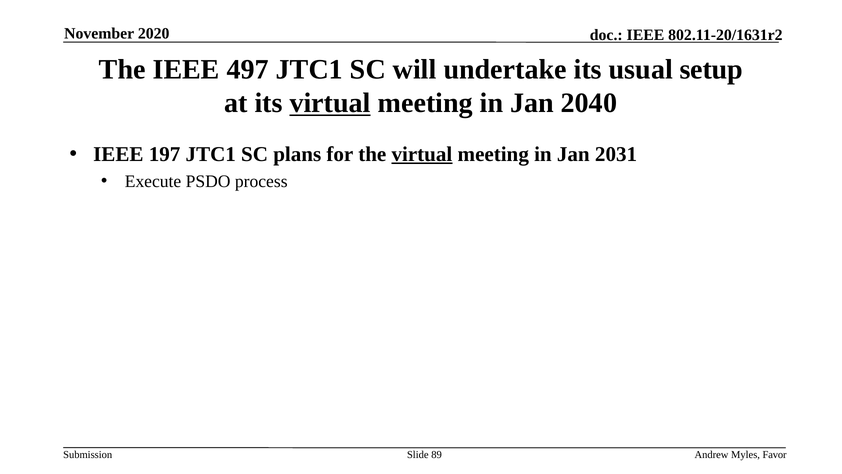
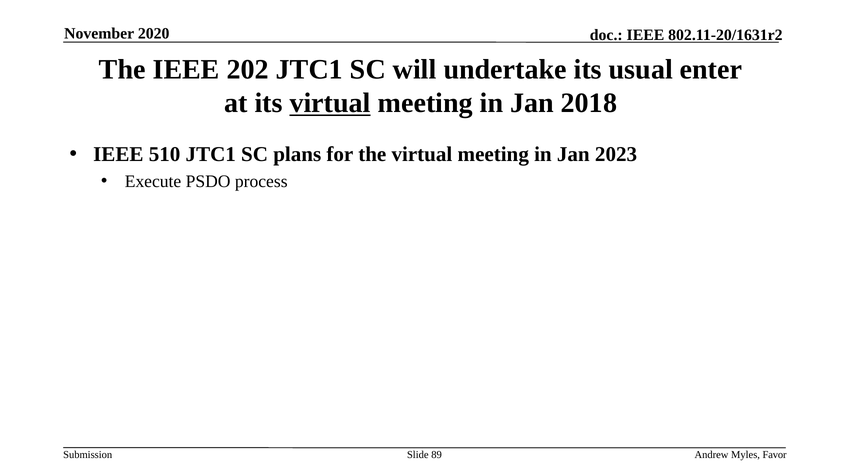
497: 497 -> 202
setup: setup -> enter
2040: 2040 -> 2018
197: 197 -> 510
virtual at (422, 154) underline: present -> none
2031: 2031 -> 2023
